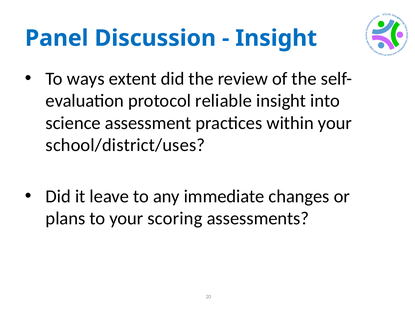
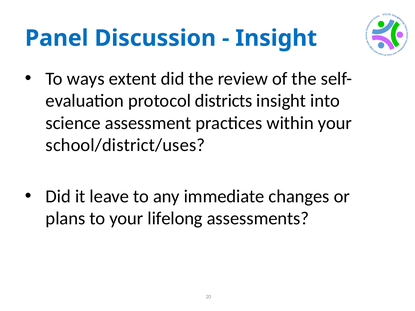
reliable: reliable -> districts
scoring: scoring -> lifelong
